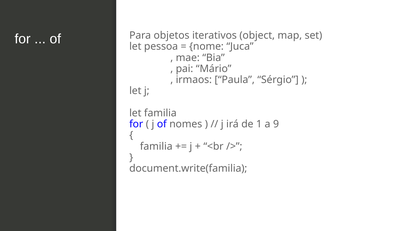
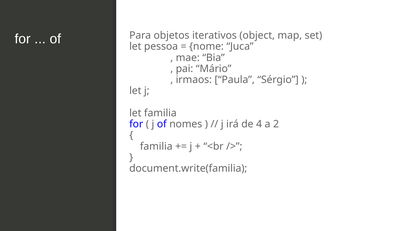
1: 1 -> 4
9: 9 -> 2
